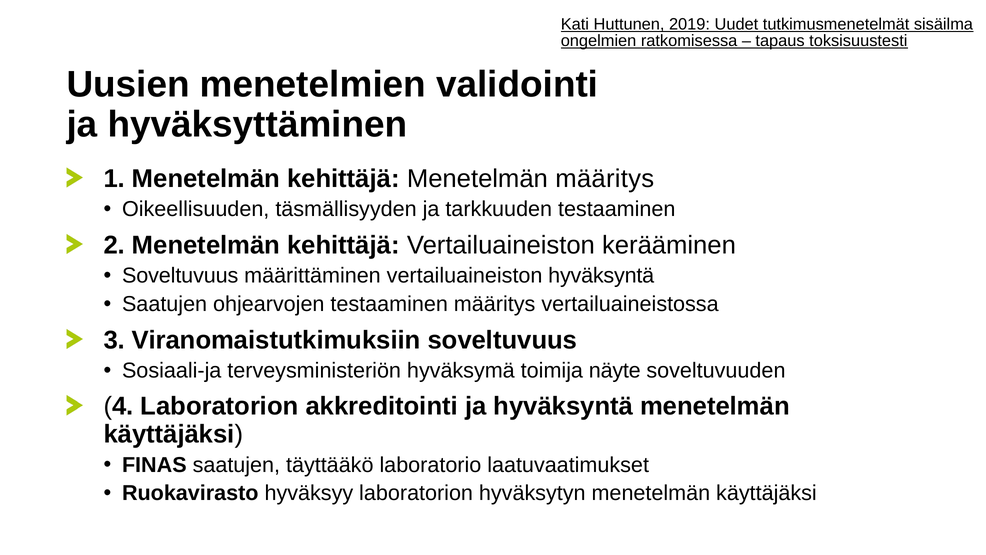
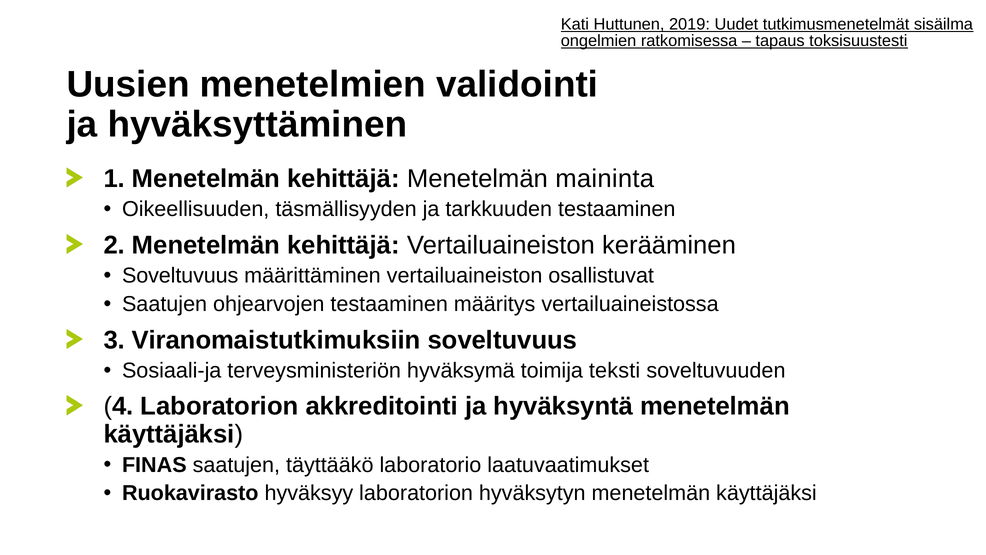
Menetelmän määritys: määritys -> maininta
vertailuaineiston hyväksyntä: hyväksyntä -> osallistuvat
näyte: näyte -> teksti
